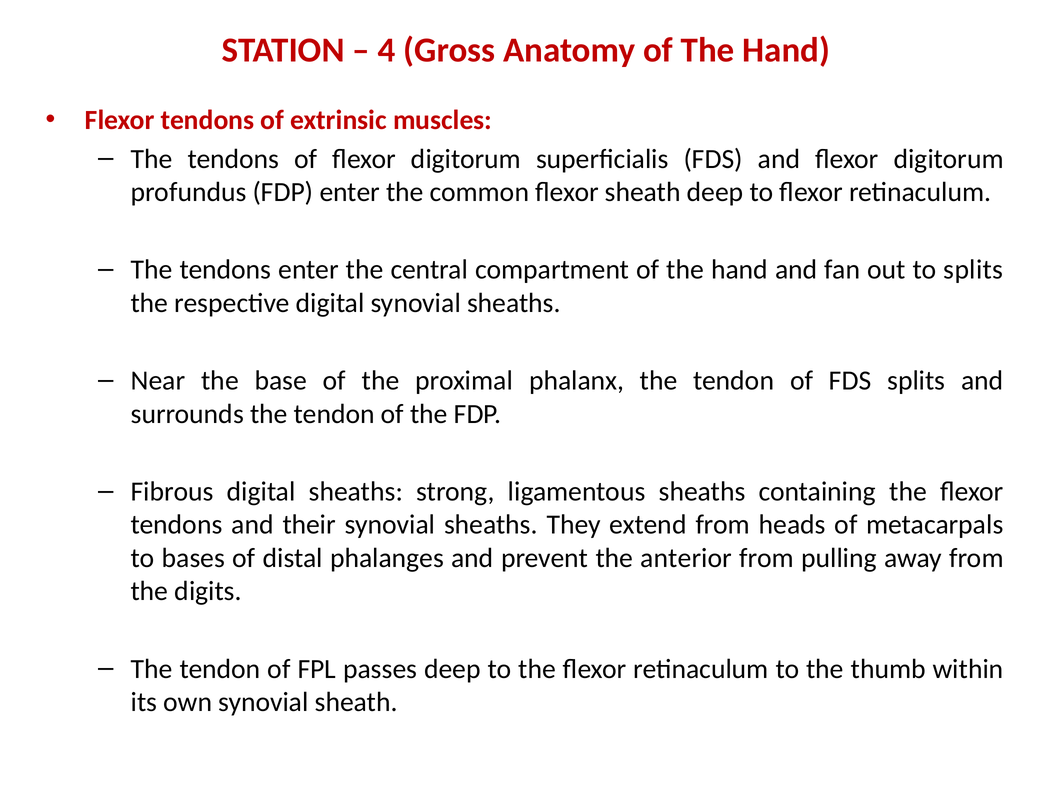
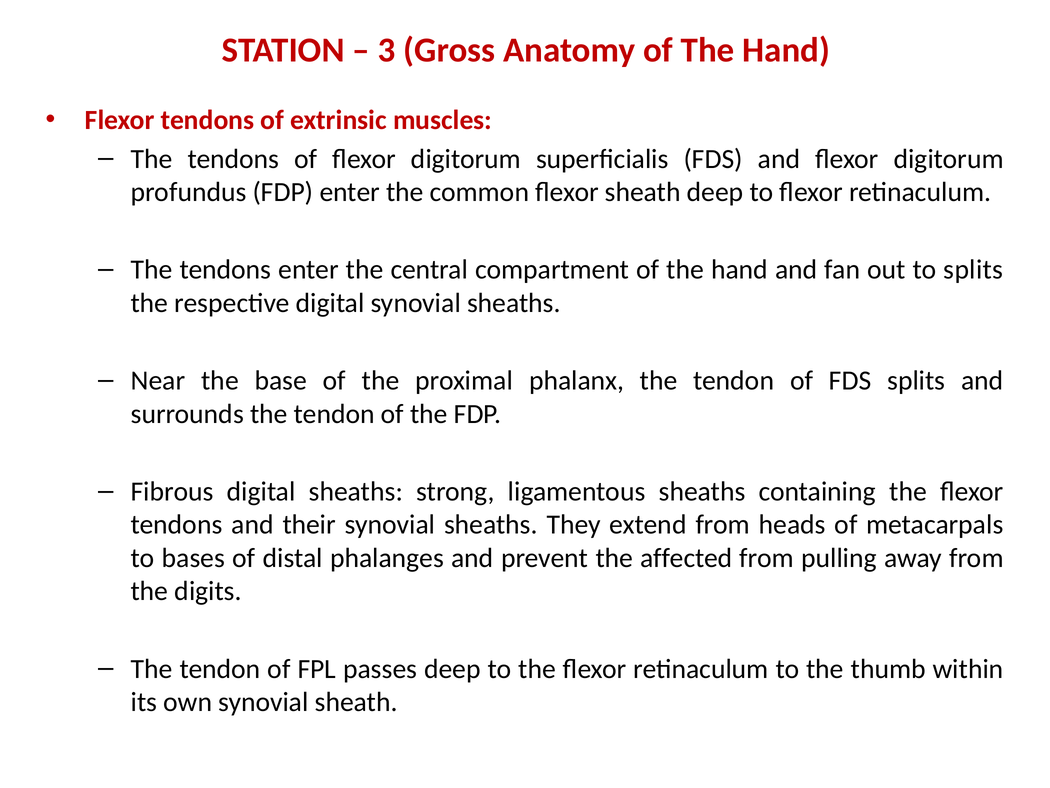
4: 4 -> 3
anterior: anterior -> affected
